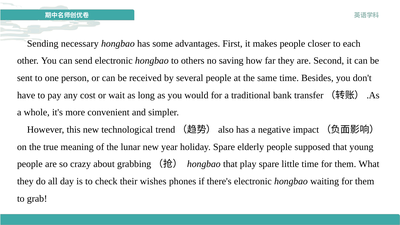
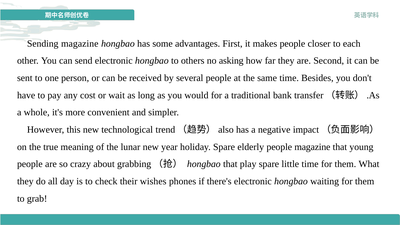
Sending necessary: necessary -> magazine
saving: saving -> asking
people supposed: supposed -> magazine
